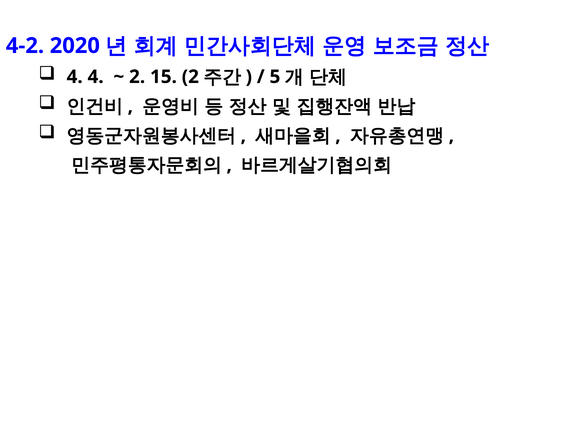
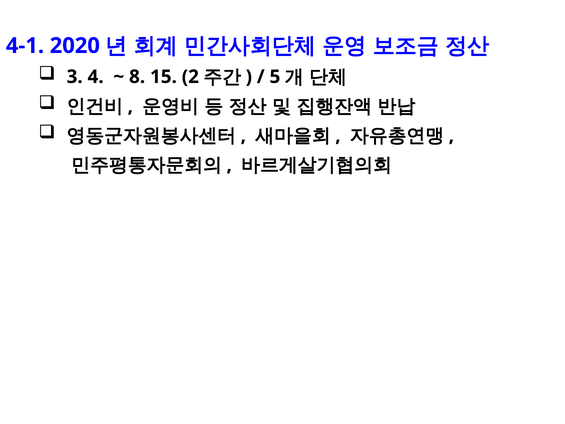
4-2: 4-2 -> 4-1
4 at (75, 77): 4 -> 3
2 at (137, 77): 2 -> 8
